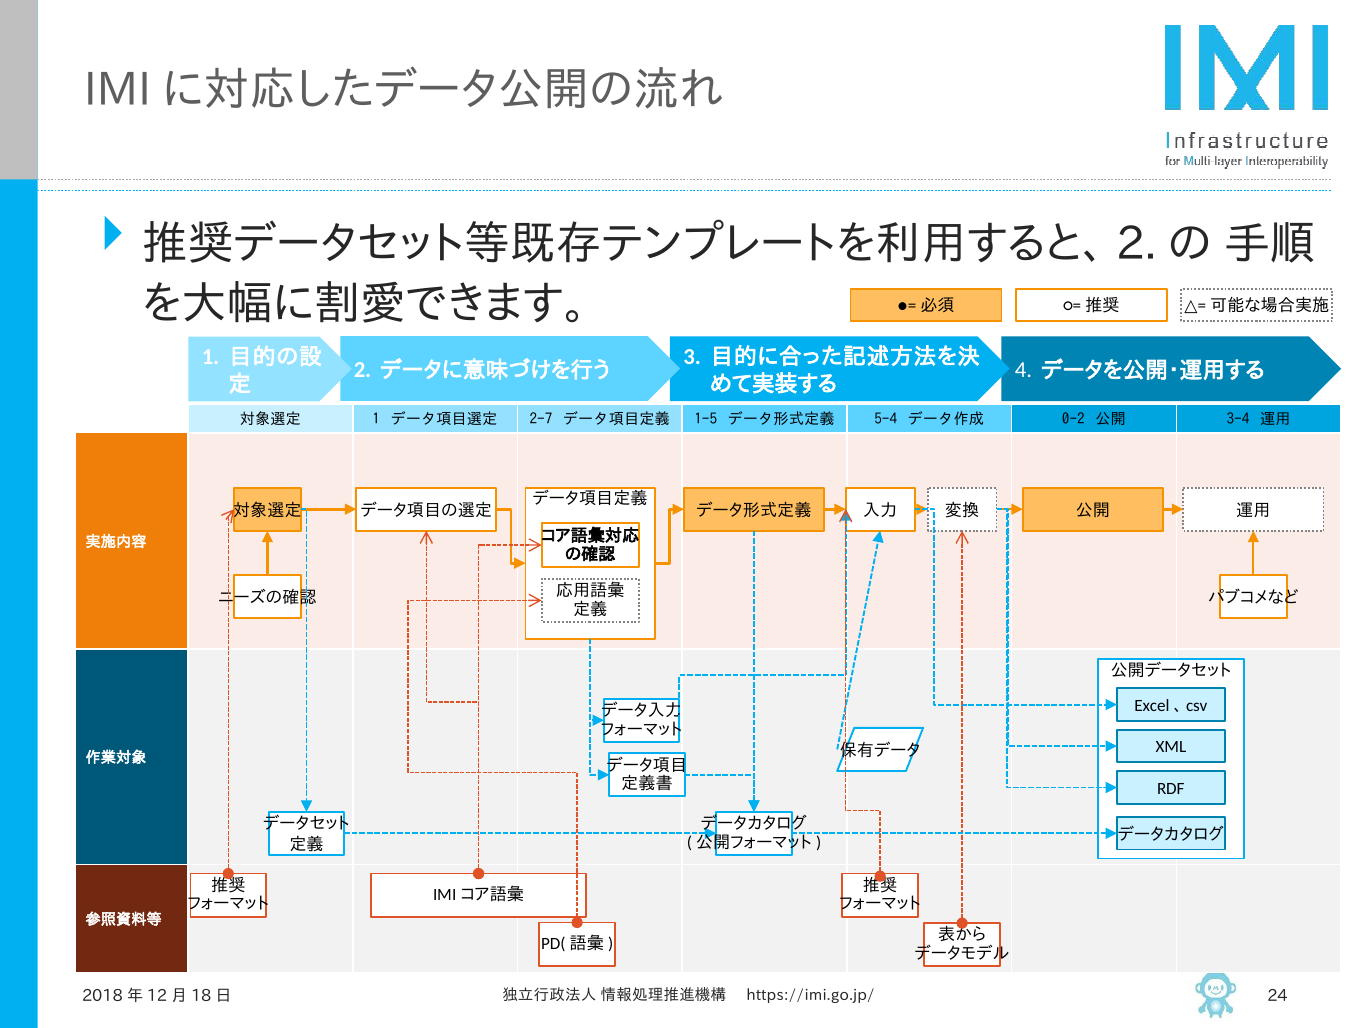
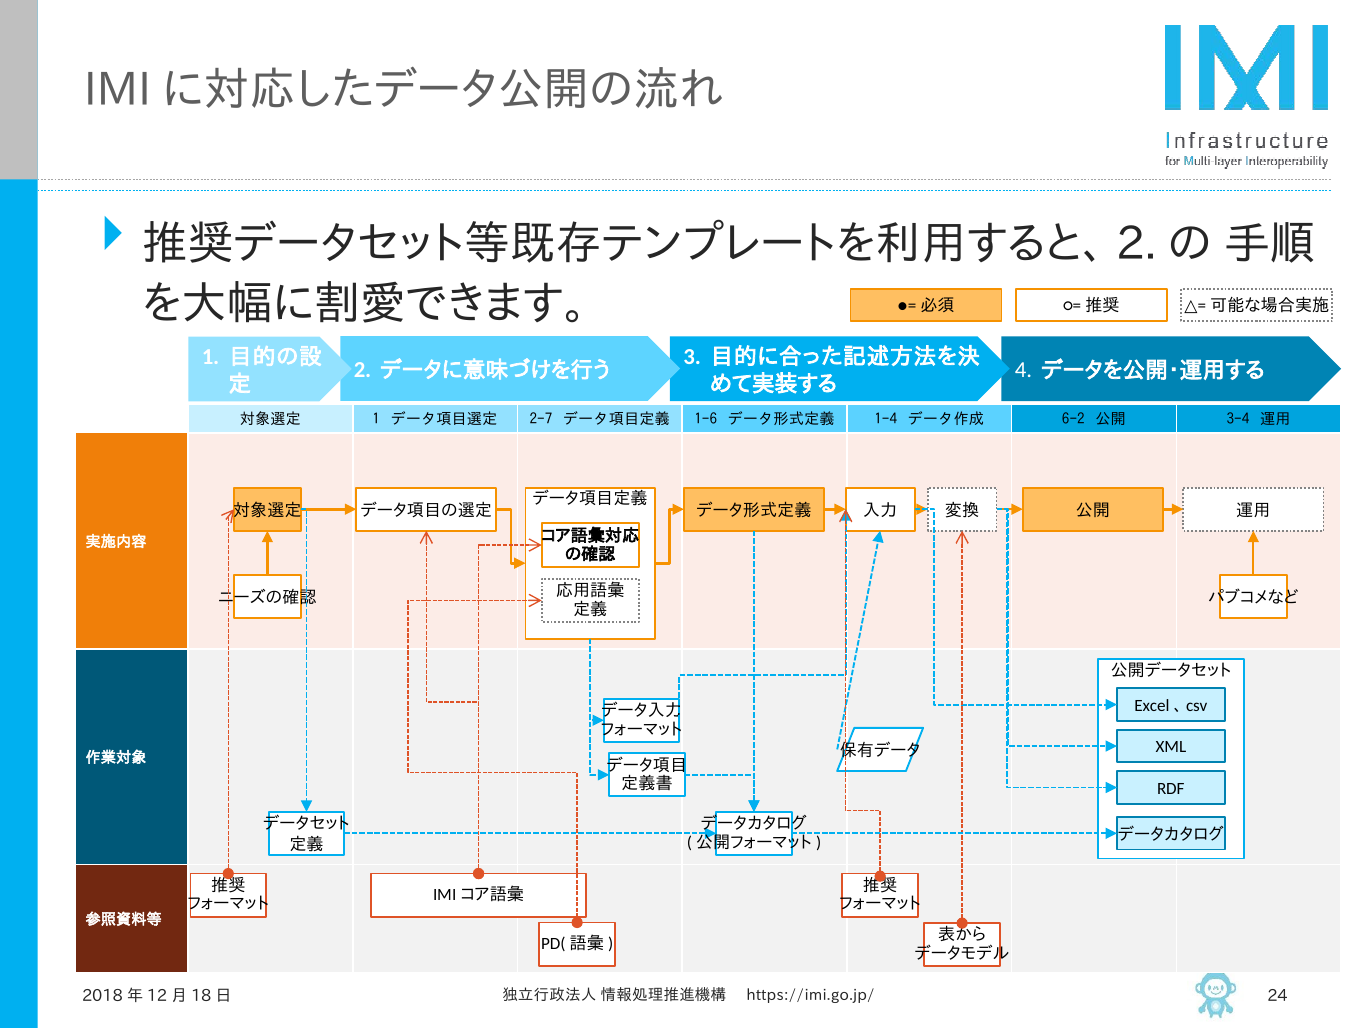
1-5: 1-5 -> 1-6
5-4: 5-4 -> 1-4
0-2: 0-2 -> 6-2
